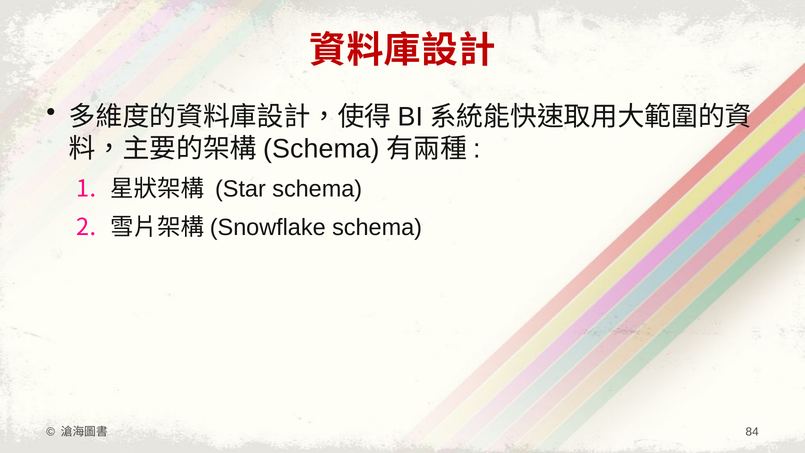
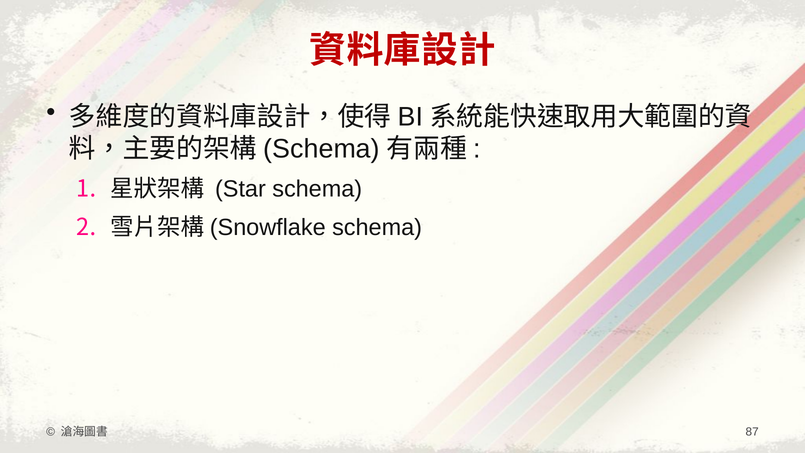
84: 84 -> 87
